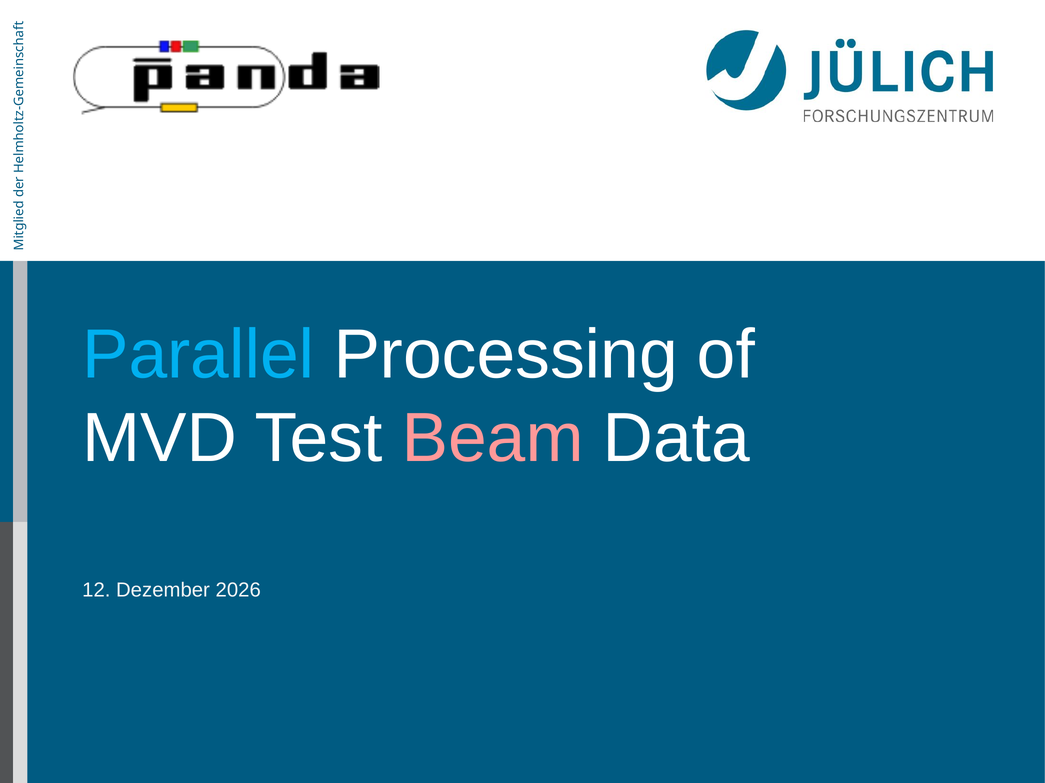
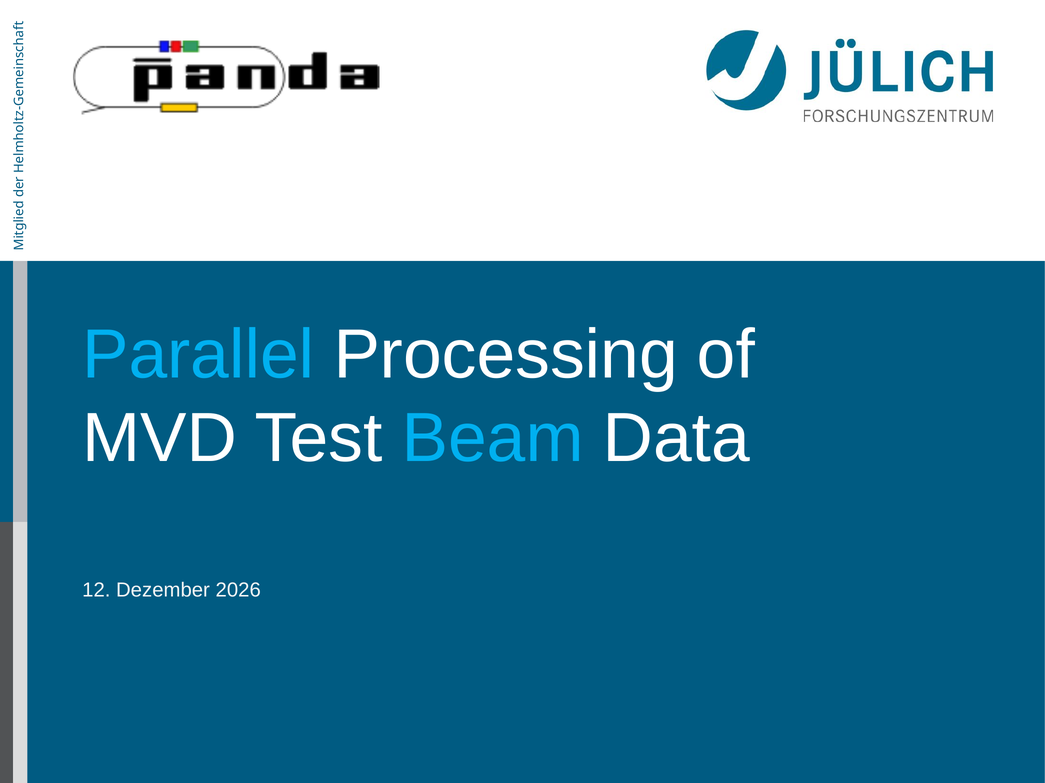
Beam colour: pink -> light blue
